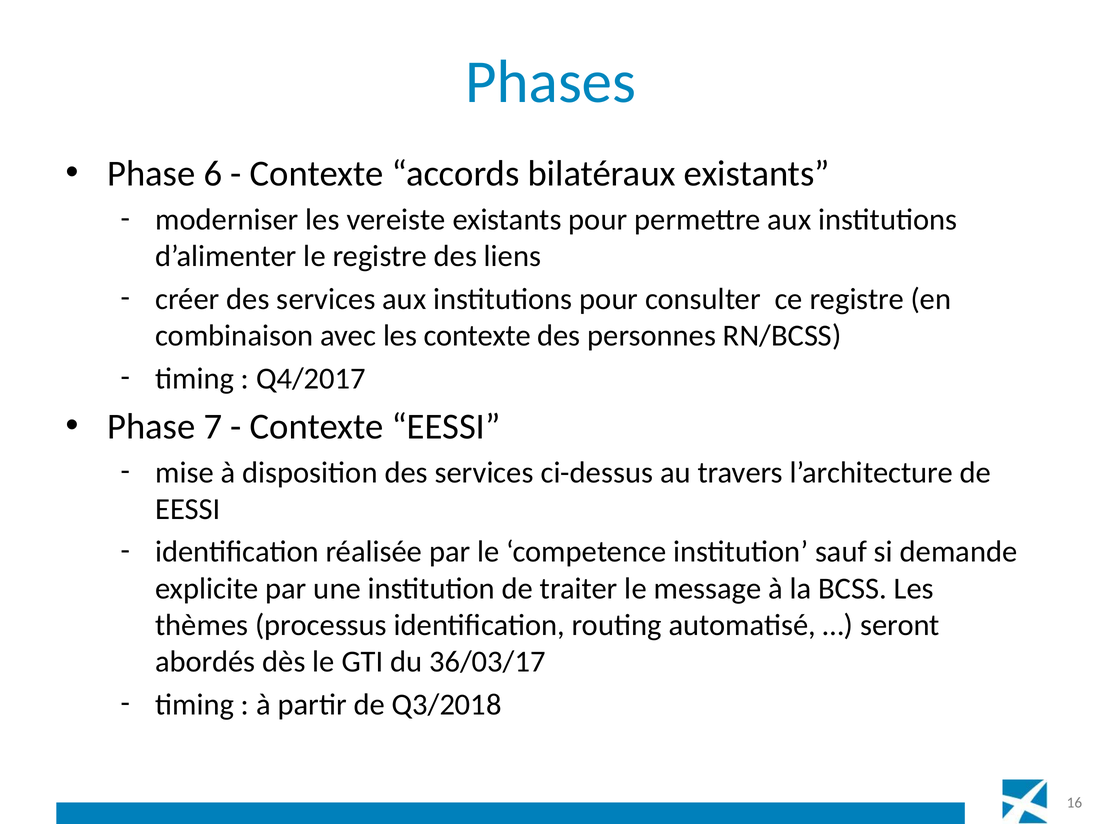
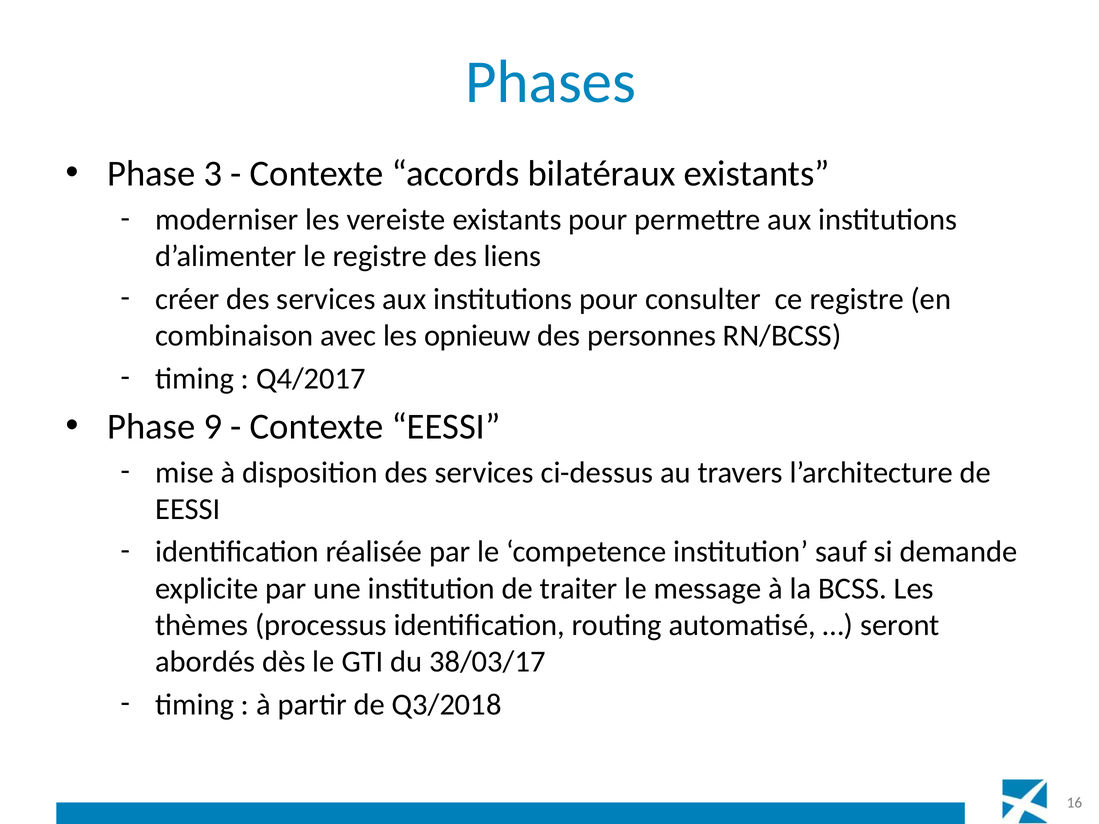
6: 6 -> 3
les contexte: contexte -> opnieuw
7: 7 -> 9
36/03/17: 36/03/17 -> 38/03/17
